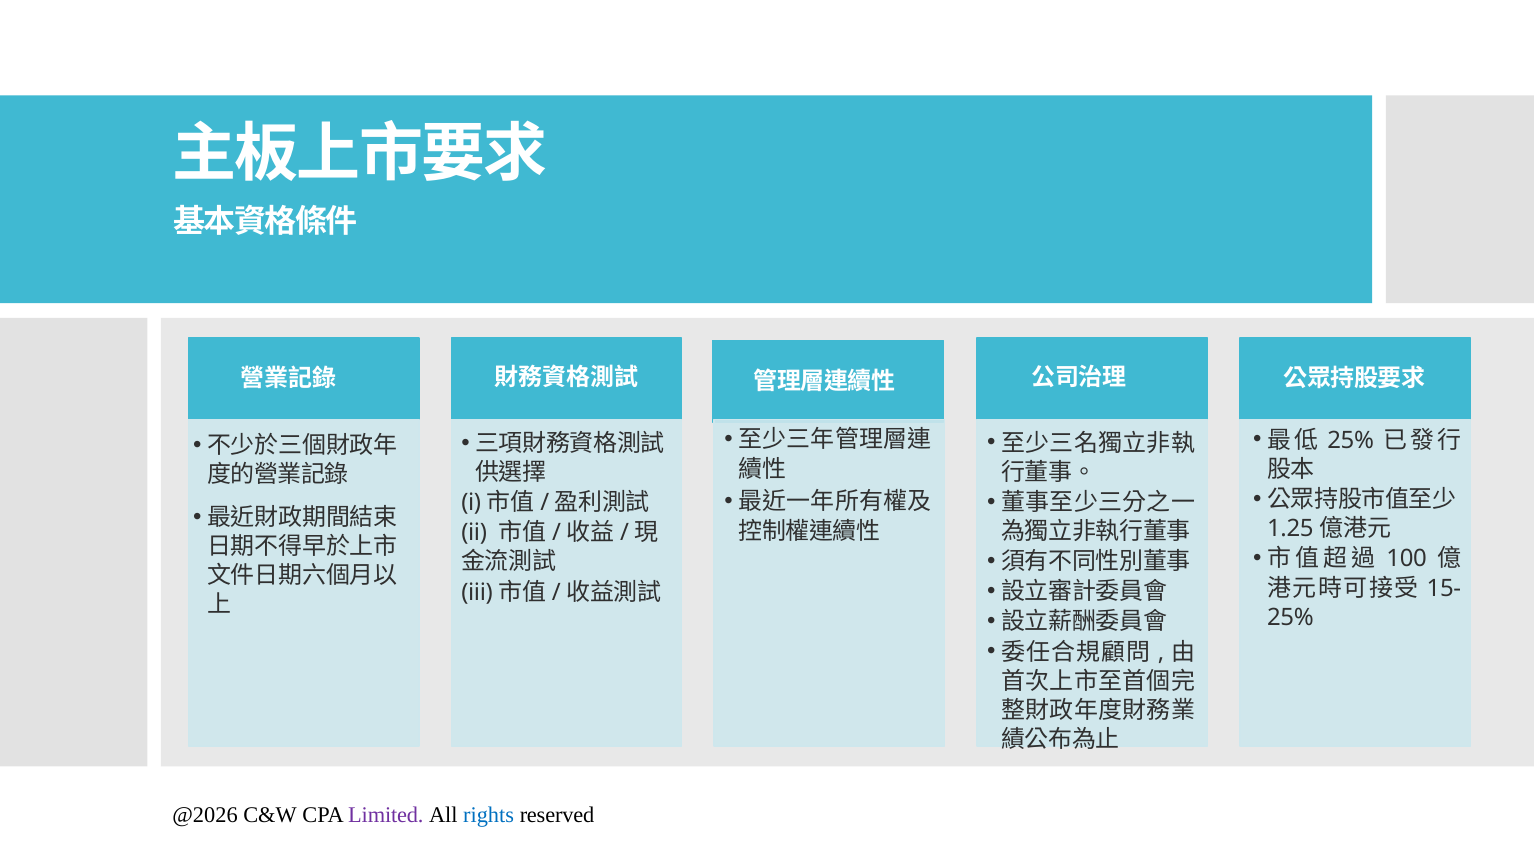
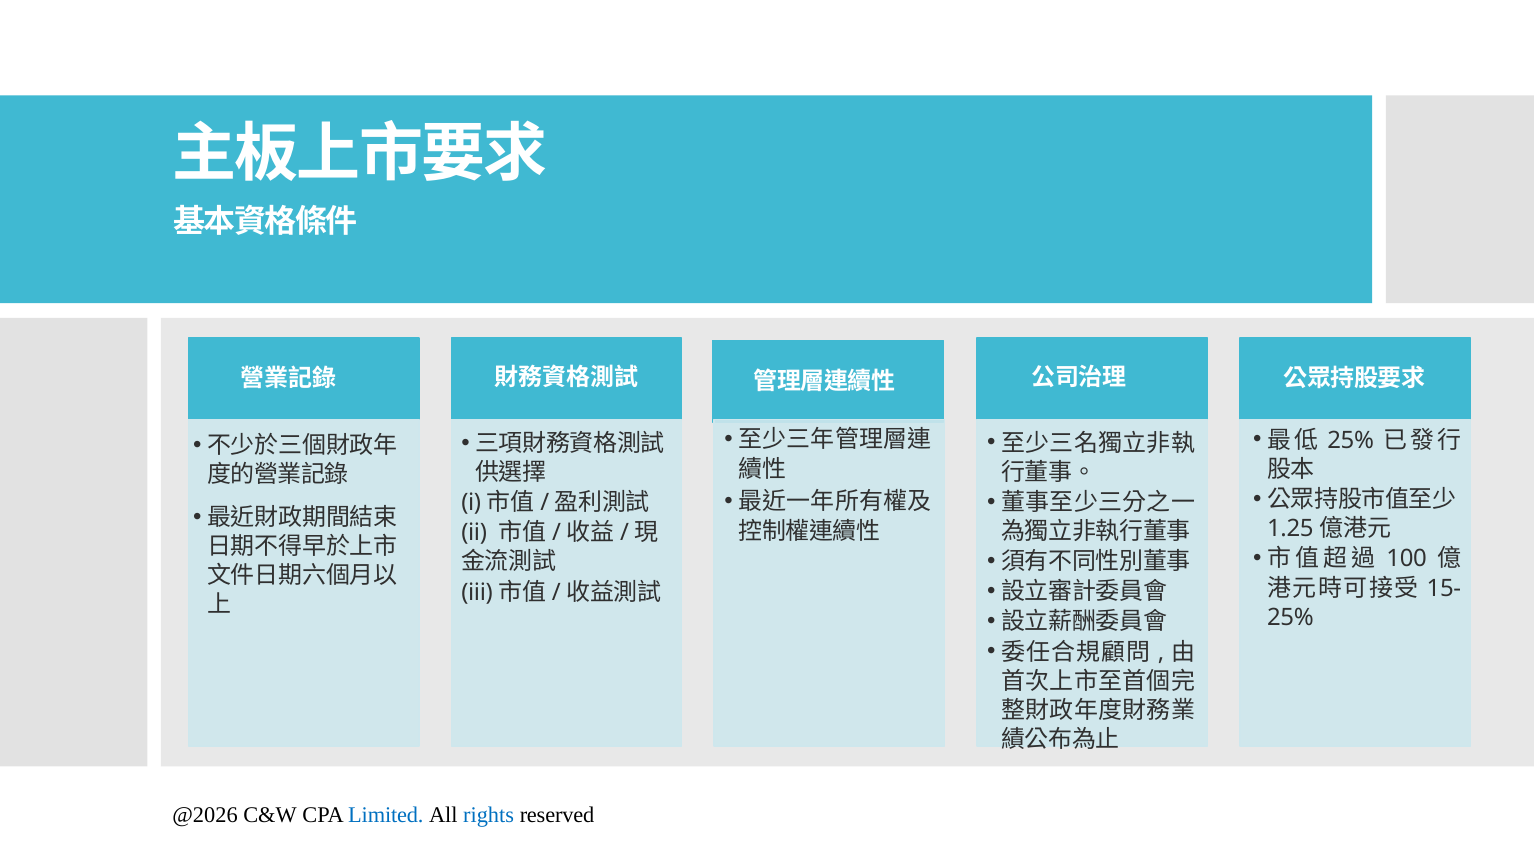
Limited colour: purple -> blue
